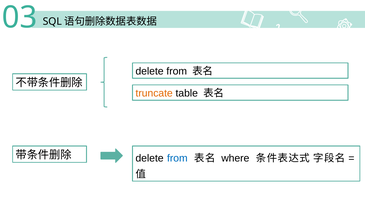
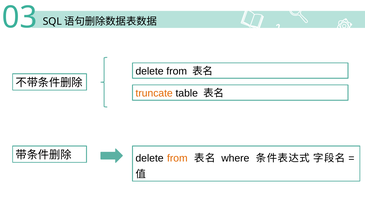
from at (177, 158) colour: blue -> orange
